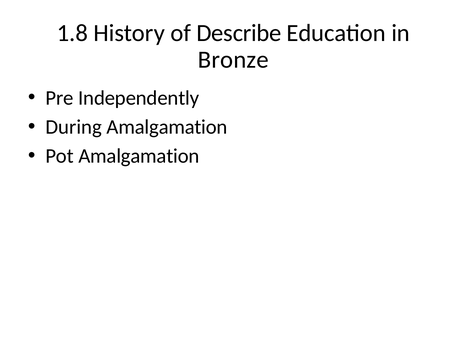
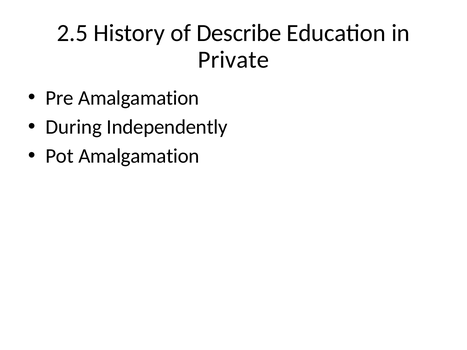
1.8: 1.8 -> 2.5
Bronze: Bronze -> Private
Pre Independently: Independently -> Amalgamation
During Amalgamation: Amalgamation -> Independently
